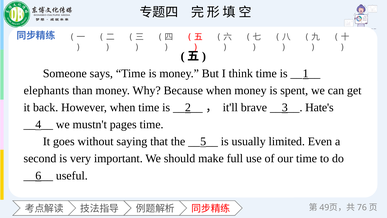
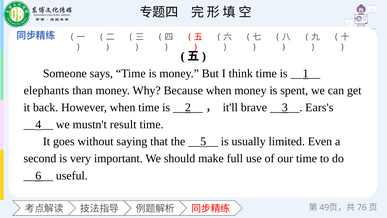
Hate's: Hate's -> Ears's
pages: pages -> result
